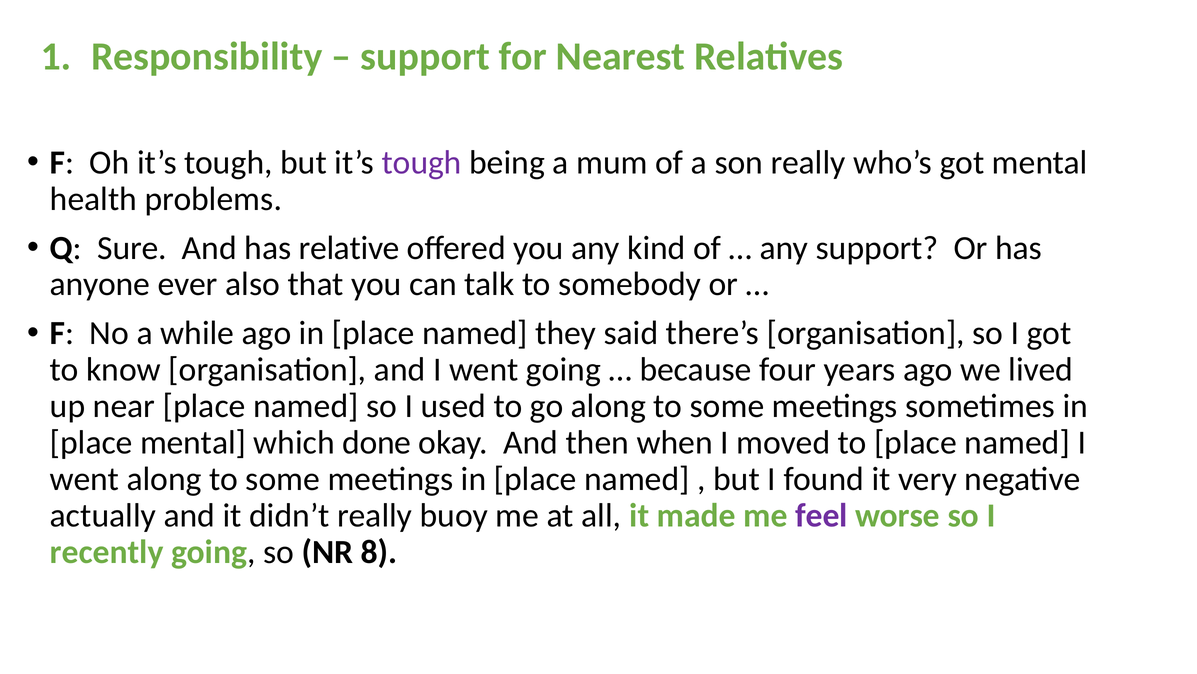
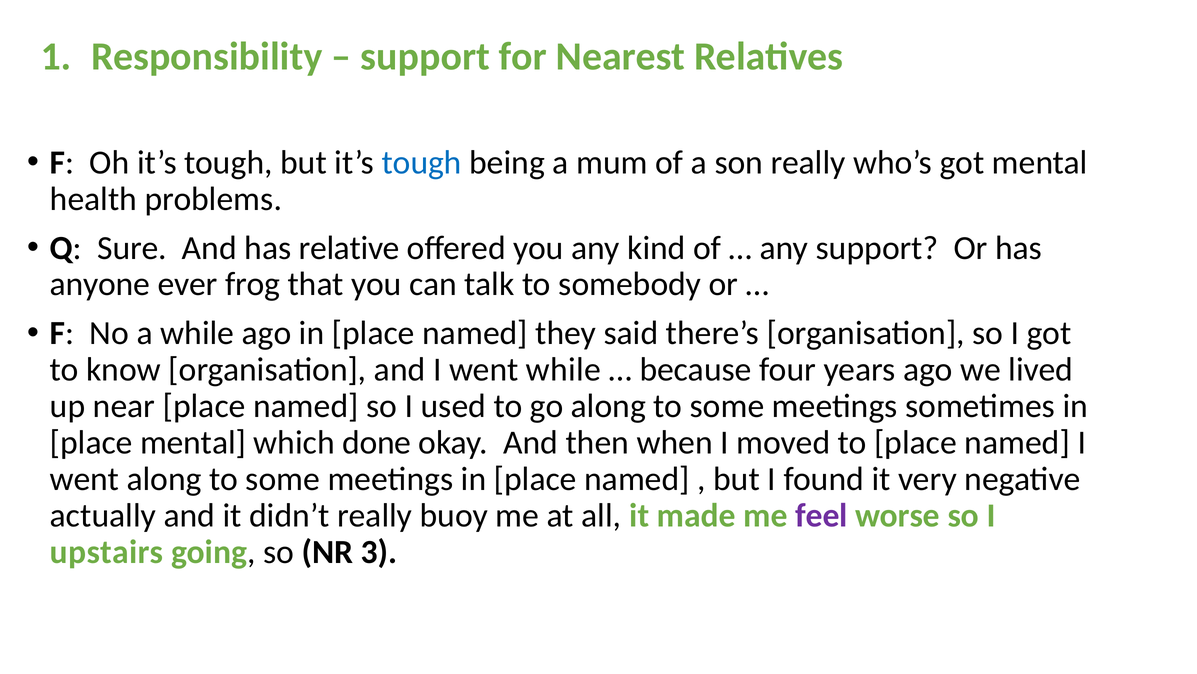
tough at (422, 162) colour: purple -> blue
also: also -> frog
went going: going -> while
recently: recently -> upstairs
8: 8 -> 3
